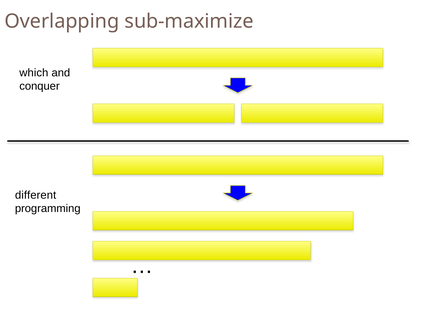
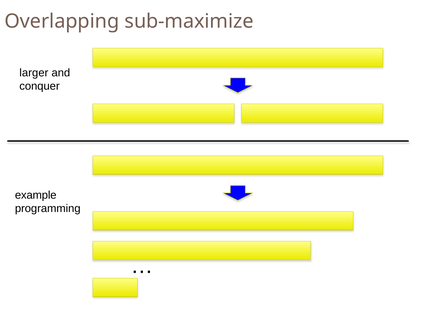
which: which -> larger
different: different -> example
